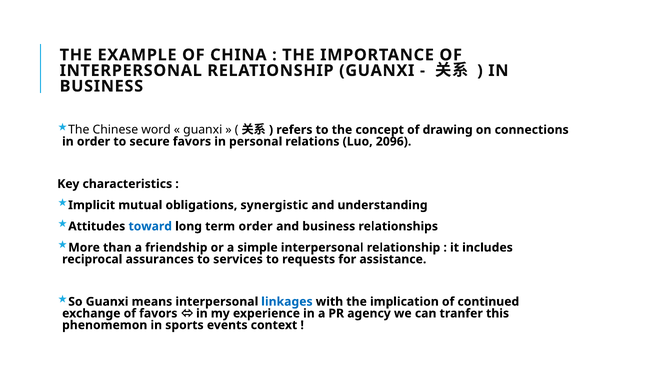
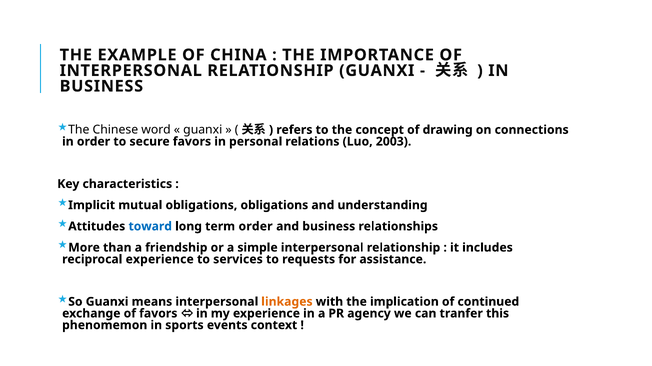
2096: 2096 -> 2003
obligations synergistic: synergistic -> obligations
reciprocal assurances: assurances -> experience
linkages colour: blue -> orange
